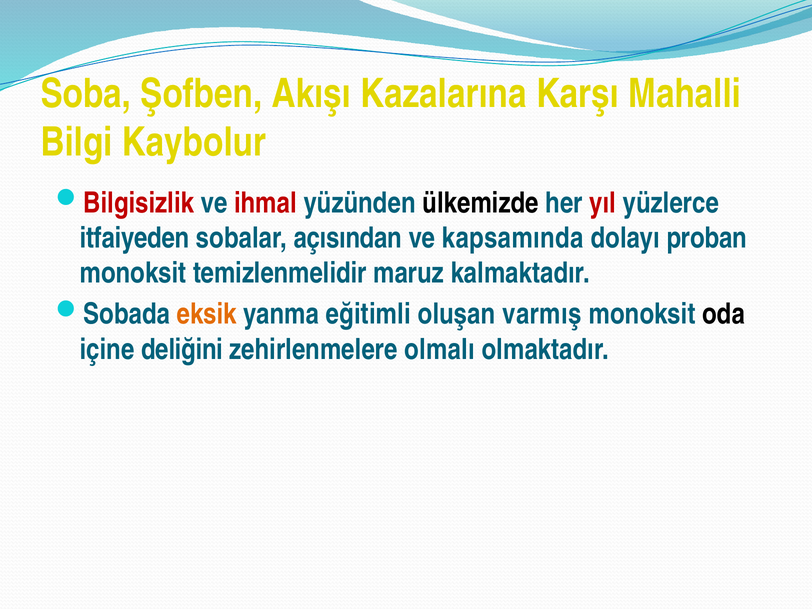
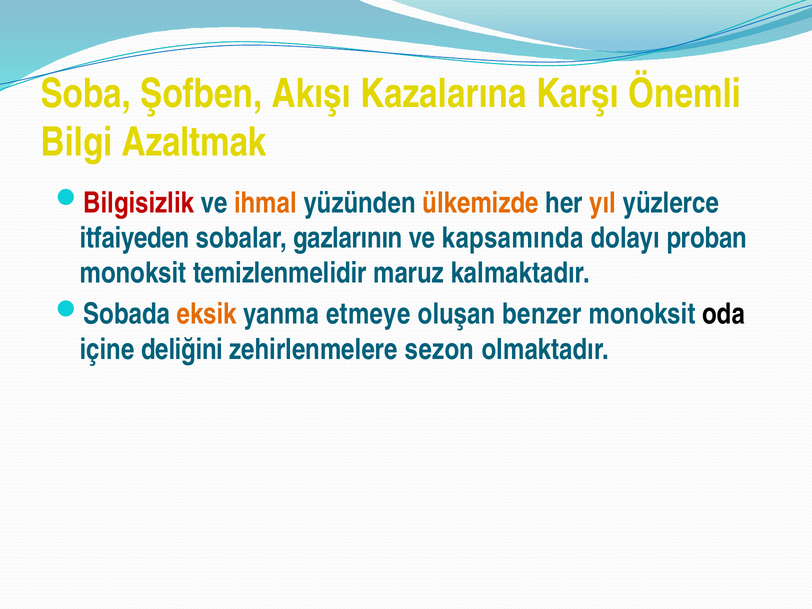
Mahalli: Mahalli -> Önemli
Kaybolur: Kaybolur -> Azaltmak
ihmal colour: red -> orange
ülkemizde colour: black -> orange
yıl colour: red -> orange
açısından: açısından -> gazlarının
eğitimli: eğitimli -> etmeye
varmış: varmış -> benzer
olmalı: olmalı -> sezon
